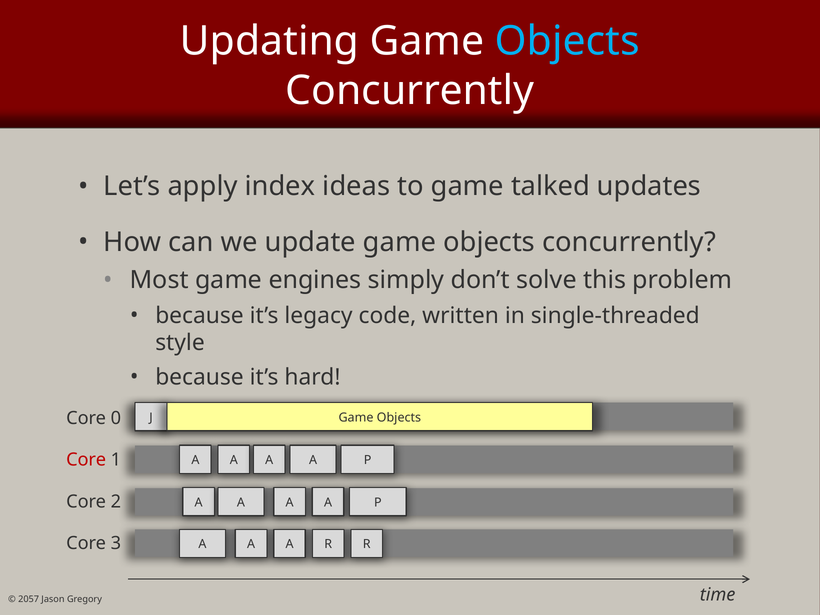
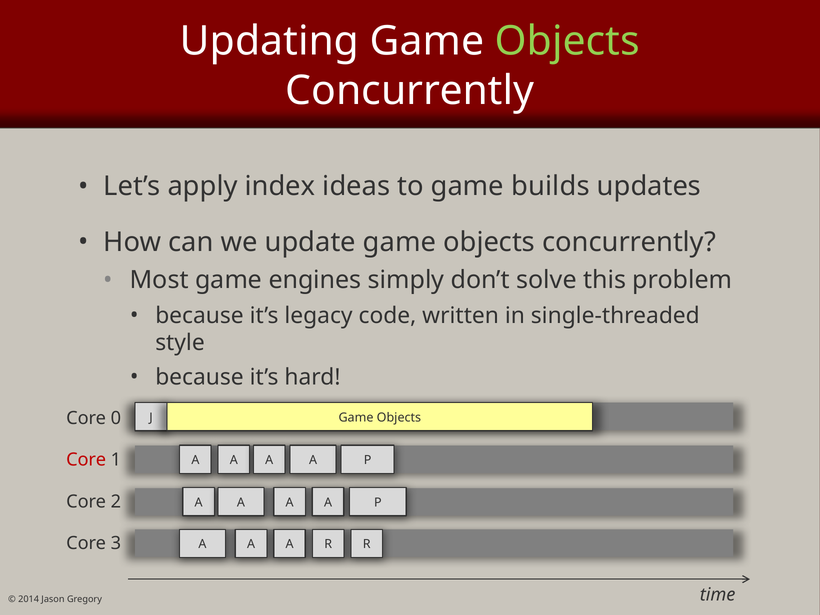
Objects at (567, 41) colour: light blue -> light green
talked: talked -> builds
2057: 2057 -> 2014
